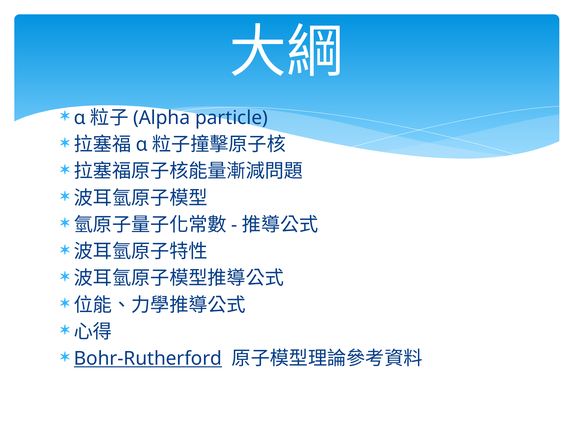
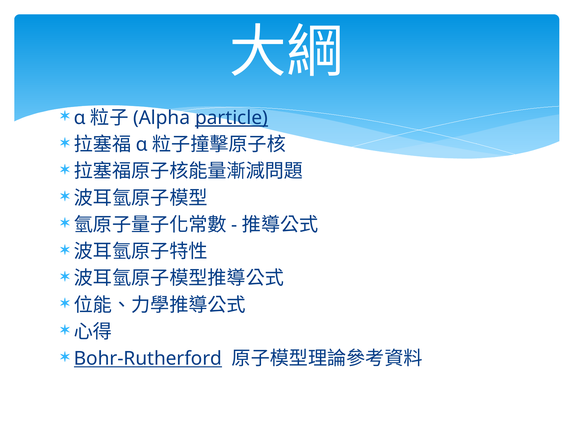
particle underline: none -> present
